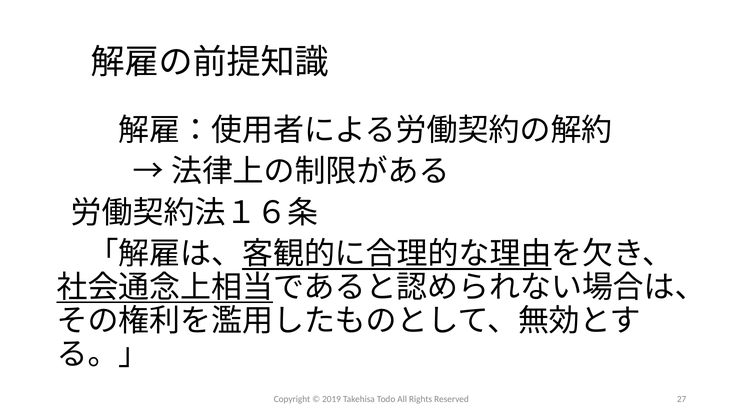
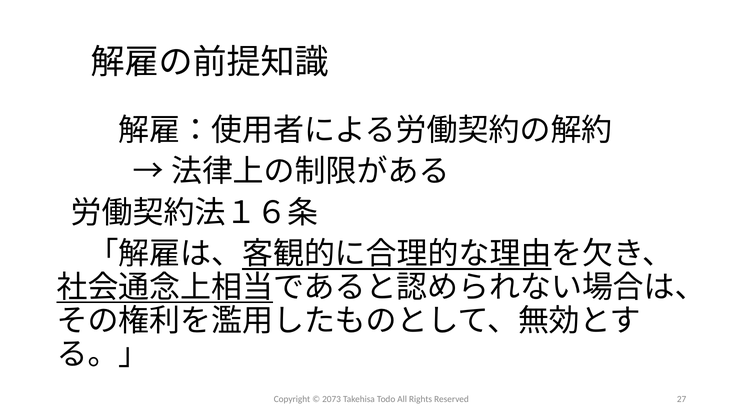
2019: 2019 -> 2073
